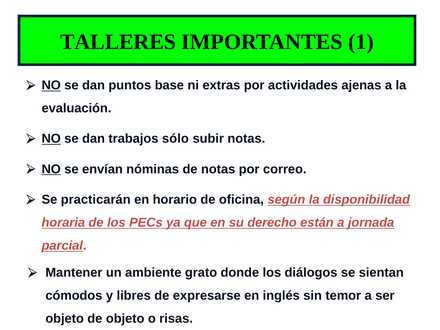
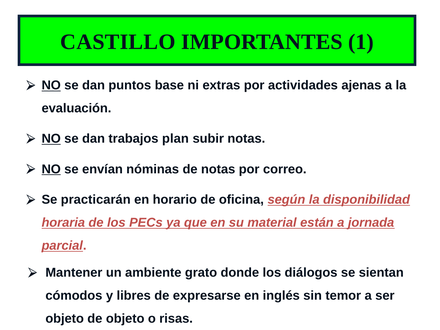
TALLERES: TALLERES -> CASTILLO
sólo: sólo -> plan
derecho: derecho -> material
